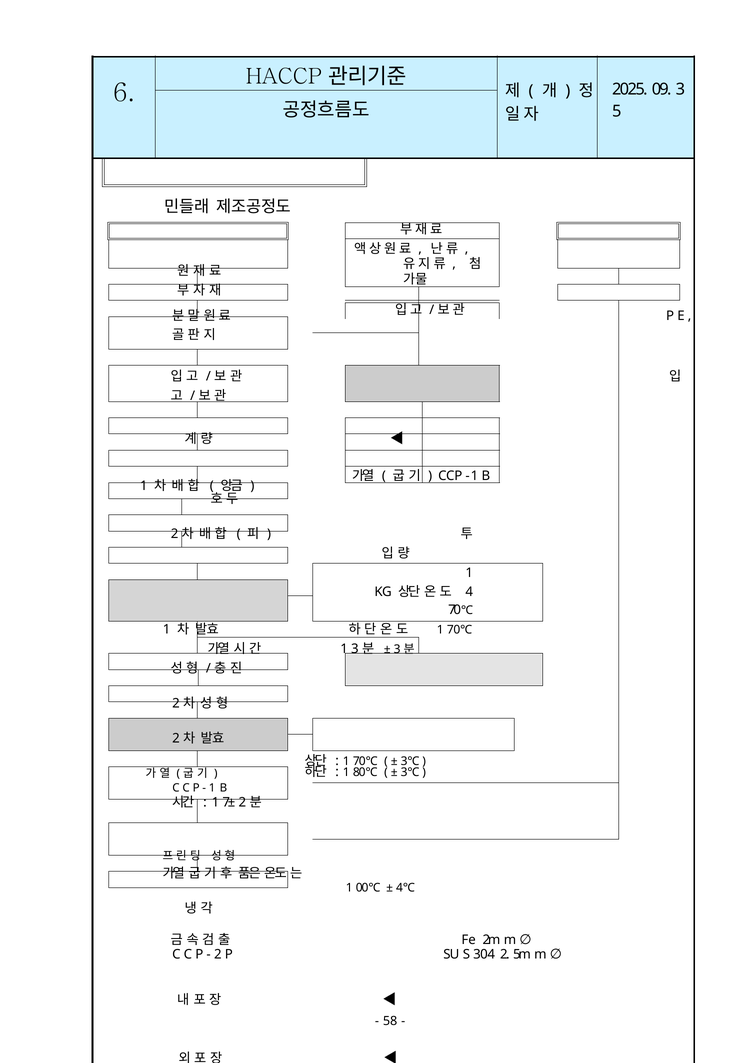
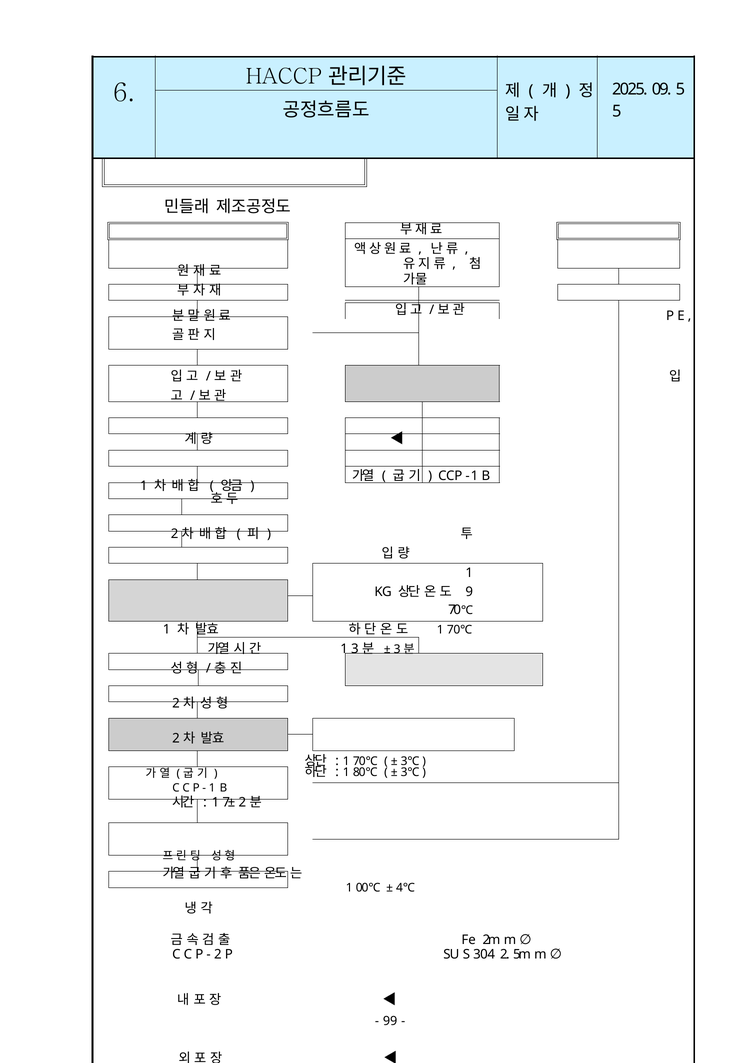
09 3: 3 -> 5
4: 4 -> 9
58: 58 -> 99
